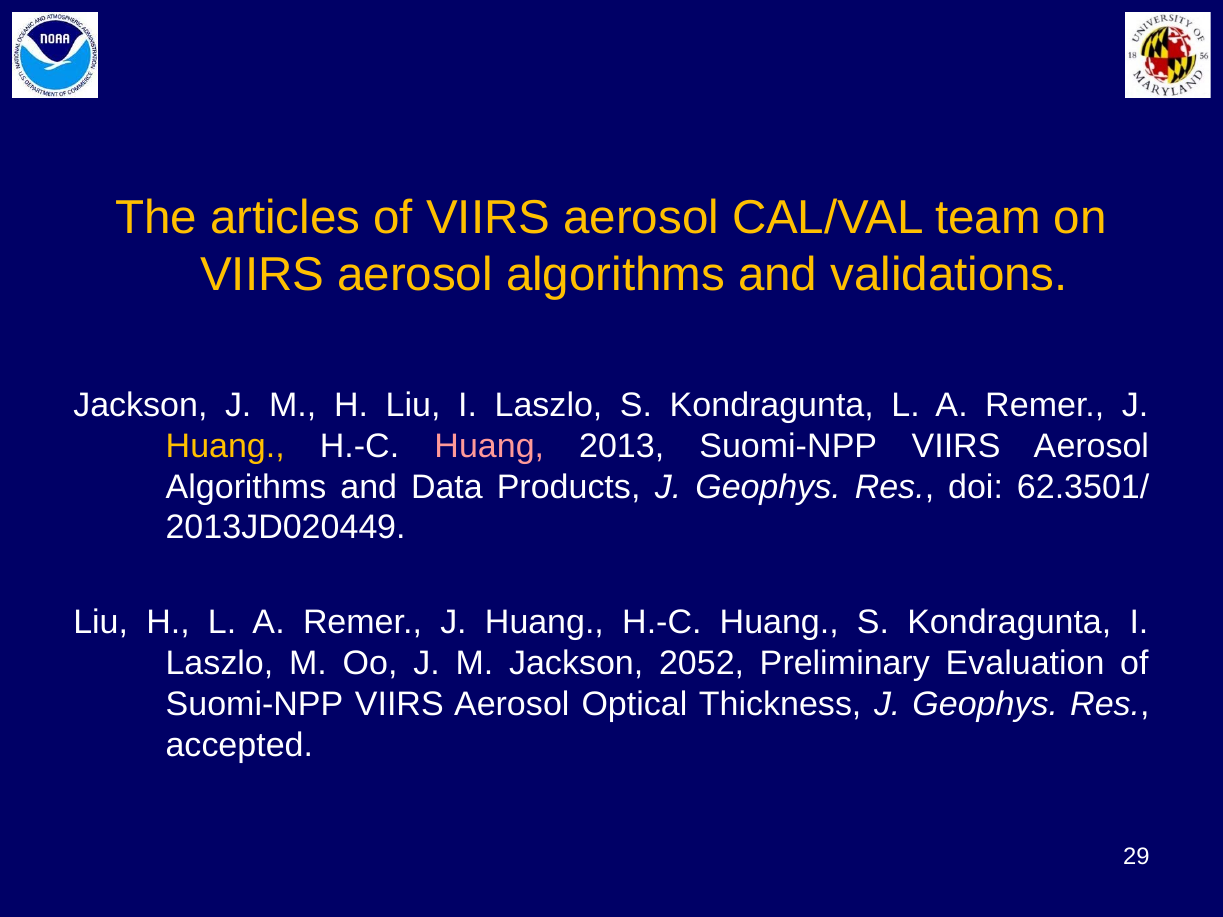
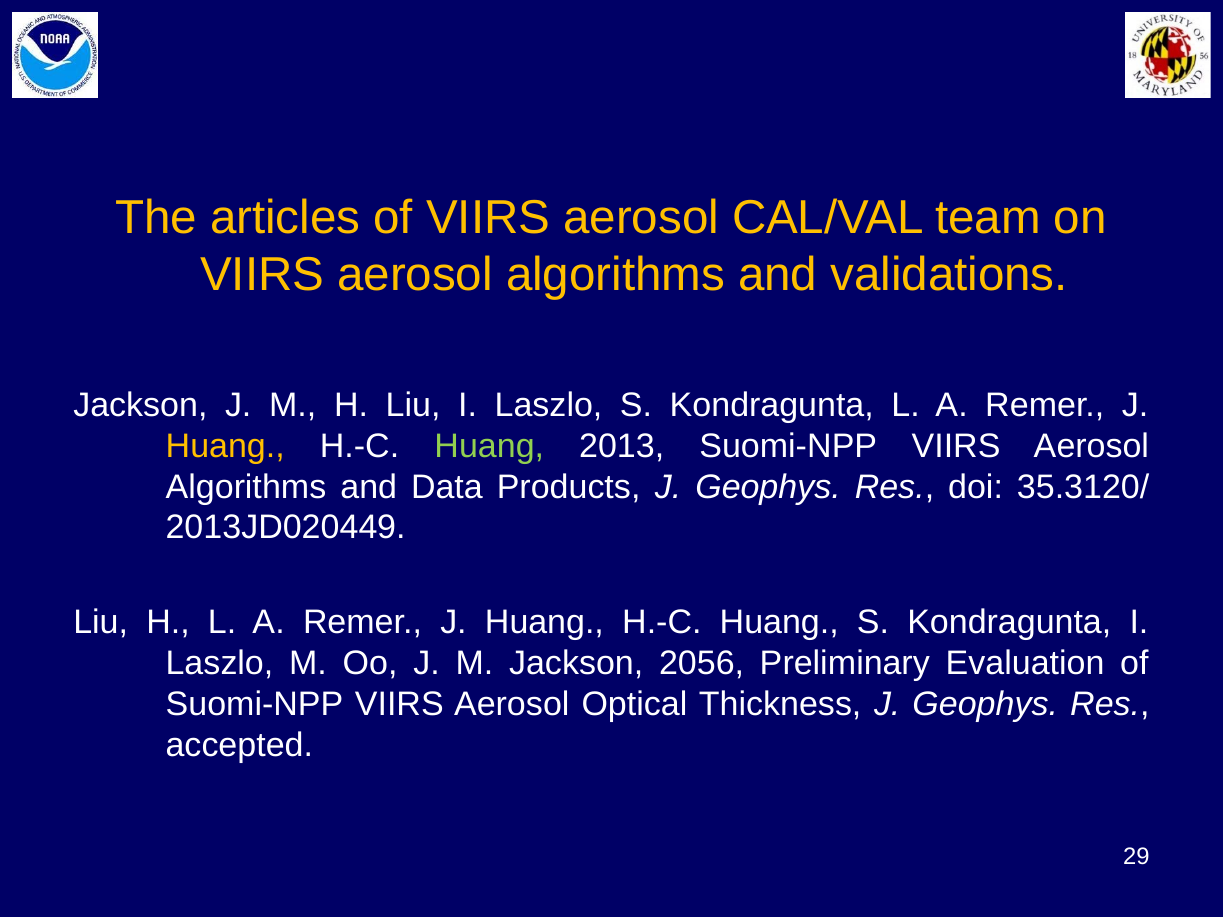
Huang at (489, 446) colour: pink -> light green
62.3501/: 62.3501/ -> 35.3120/
2052: 2052 -> 2056
